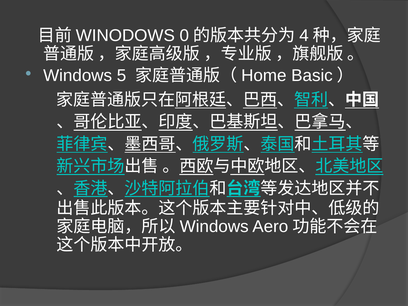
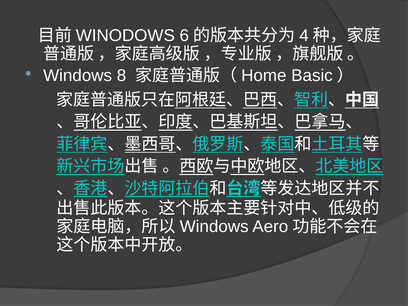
0: 0 -> 6
5: 5 -> 8
